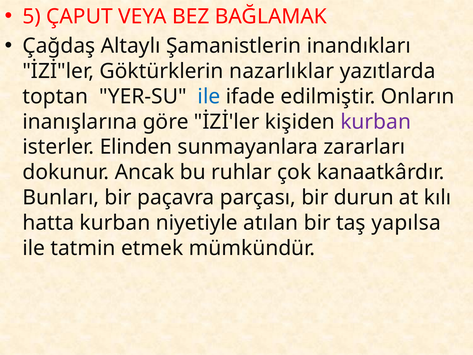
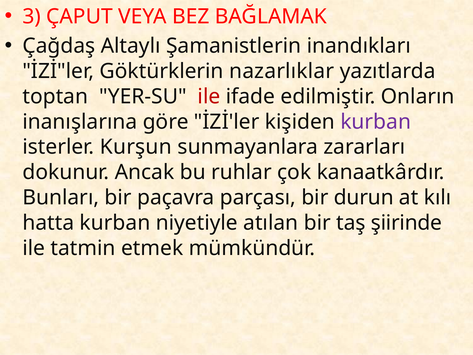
5: 5 -> 3
ile at (209, 96) colour: blue -> red
Elinden: Elinden -> Kurşun
yapılsa: yapılsa -> şiirinde
